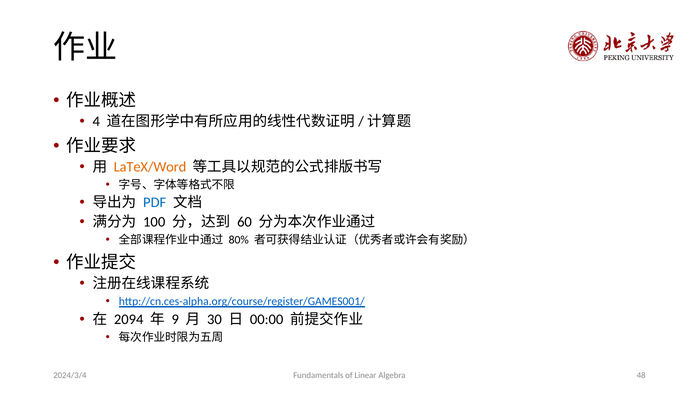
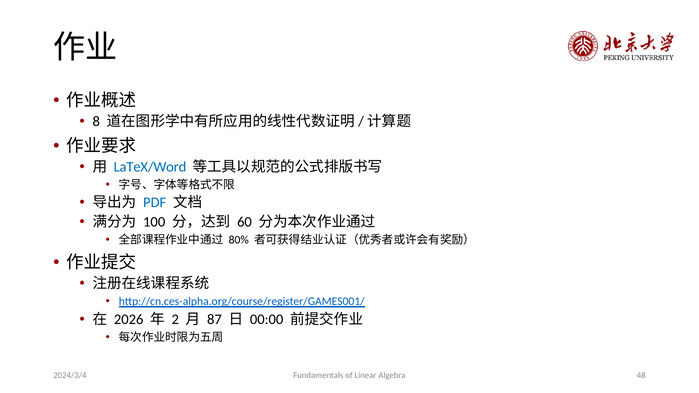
4: 4 -> 8
LaTeX/Word colour: orange -> blue
2094: 2094 -> 2026
9: 9 -> 2
30: 30 -> 87
